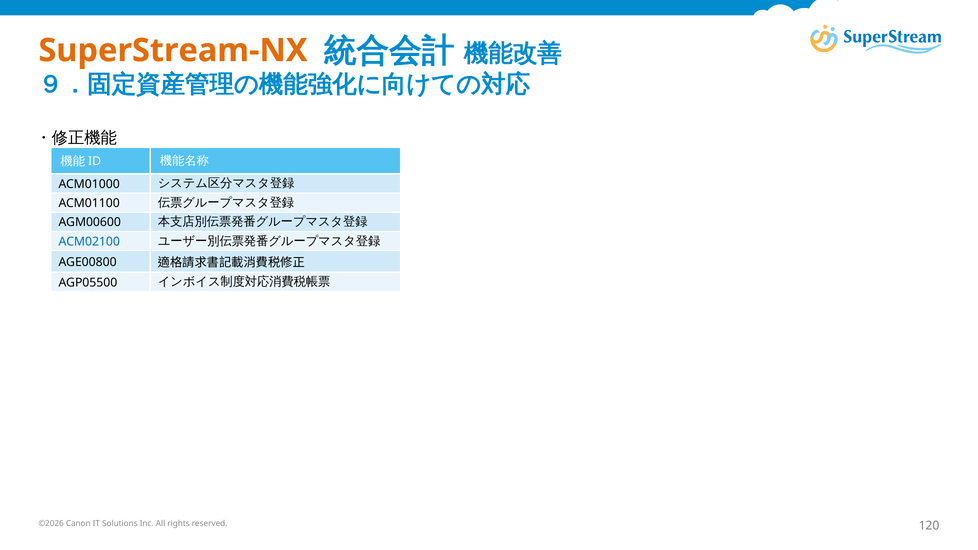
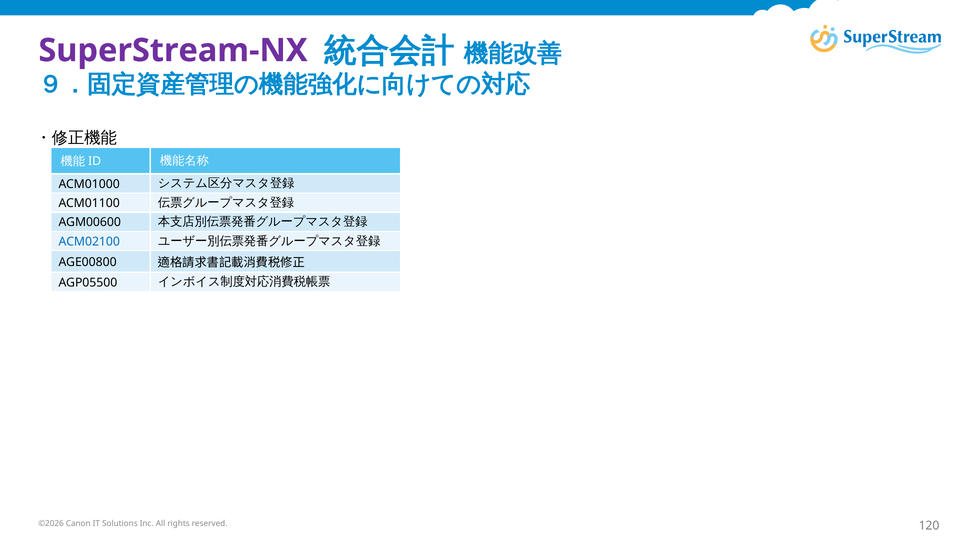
SuperStream-NX colour: orange -> purple
